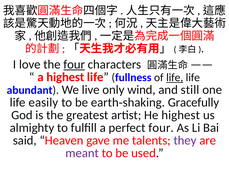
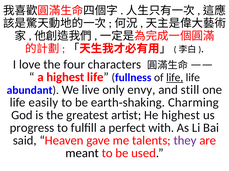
four at (74, 65) underline: present -> none
wind: wind -> envy
Gracefully: Gracefully -> Charming
almighty: almighty -> progress
perfect four: four -> with
meant colour: purple -> black
